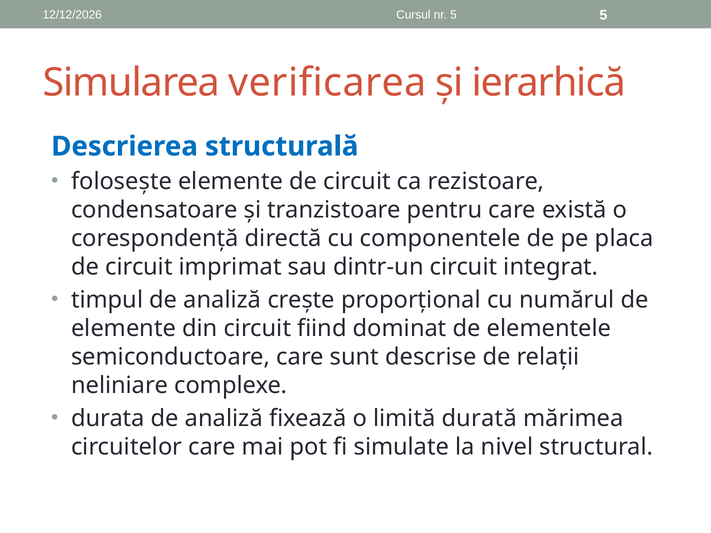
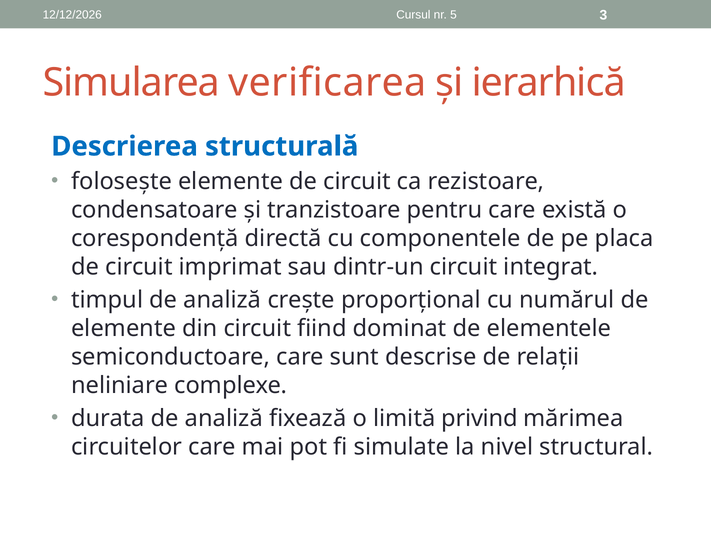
5 5: 5 -> 3
durată: durată -> privind
